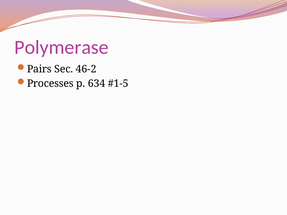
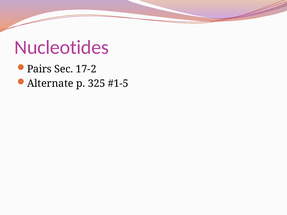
Polymerase: Polymerase -> Nucleotides
46-2: 46-2 -> 17-2
Processes: Processes -> Alternate
634: 634 -> 325
